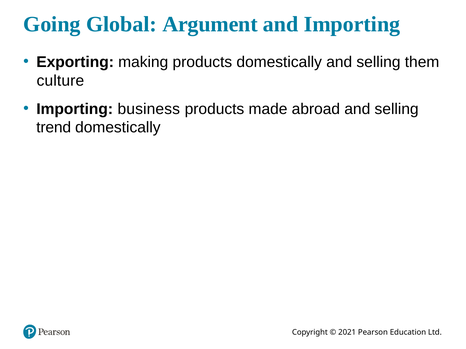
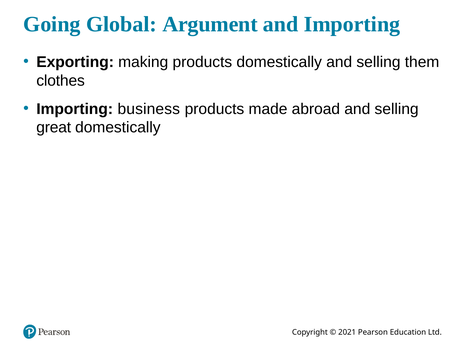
culture: culture -> clothes
trend: trend -> great
